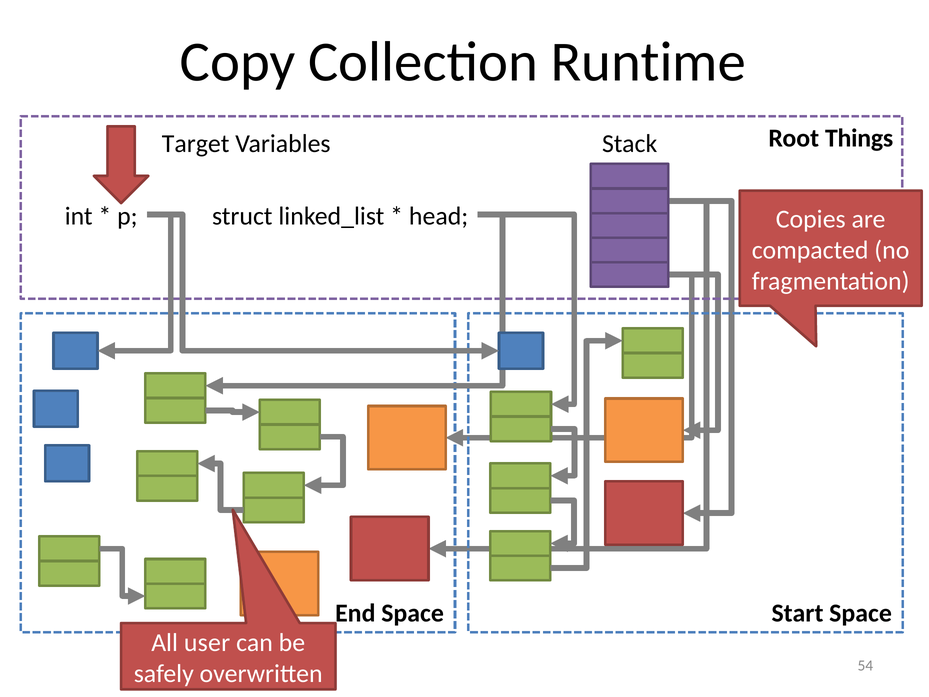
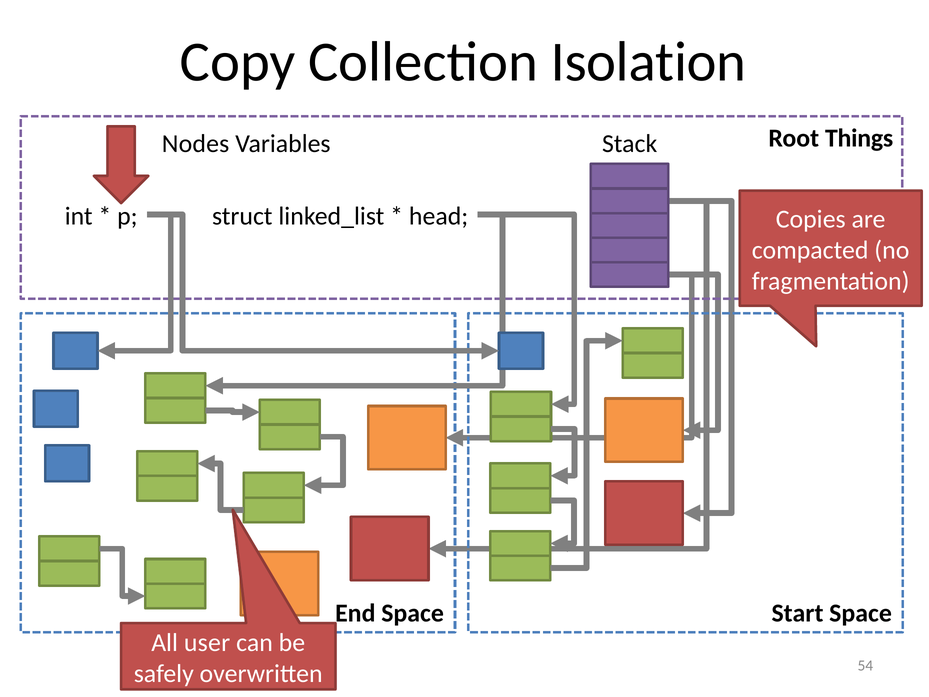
Runtime: Runtime -> Isolation
Target: Target -> Nodes
